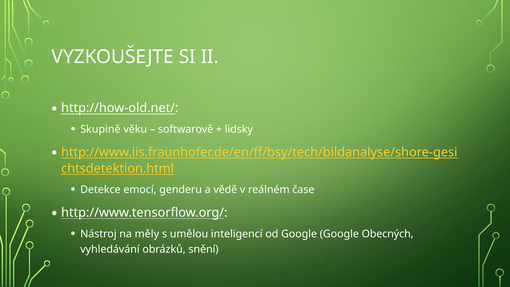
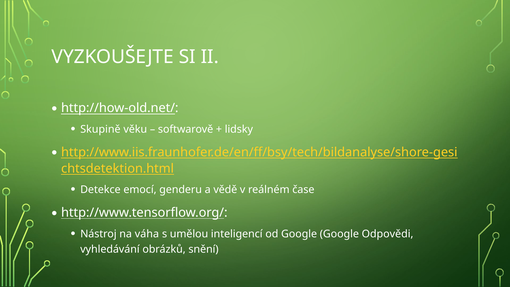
měly: měly -> váha
Obecných: Obecných -> Odpovědi
